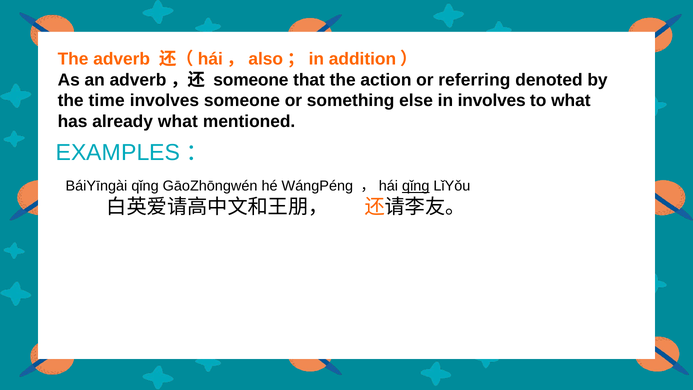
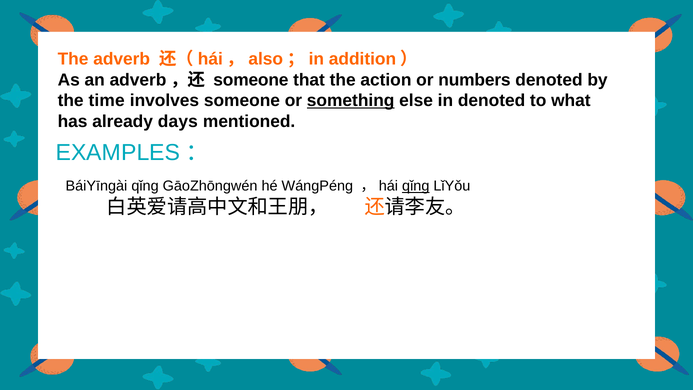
referring: referring -> numbers
something underline: none -> present
in involves: involves -> denoted
already what: what -> days
